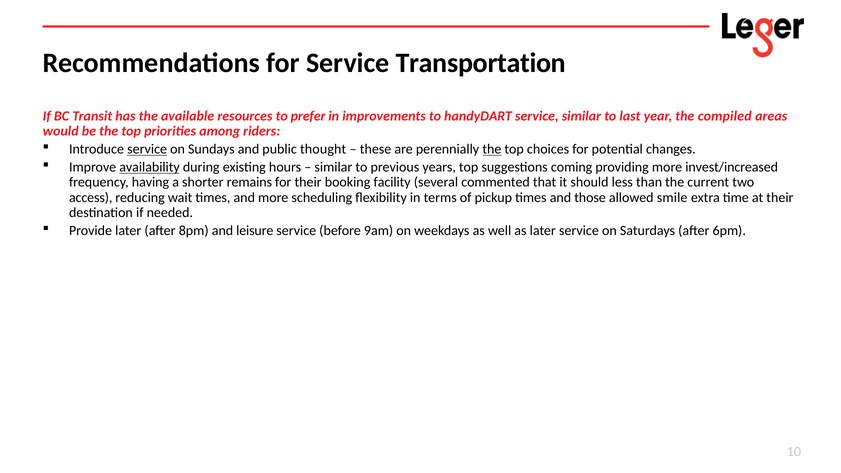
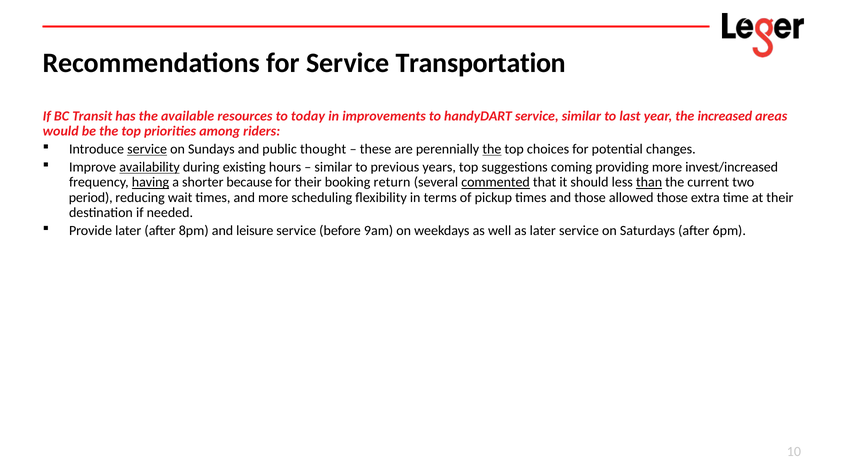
prefer: prefer -> today
compiled: compiled -> increased
having underline: none -> present
remains: remains -> because
facility: facility -> return
commented underline: none -> present
than underline: none -> present
access: access -> period
allowed smile: smile -> those
